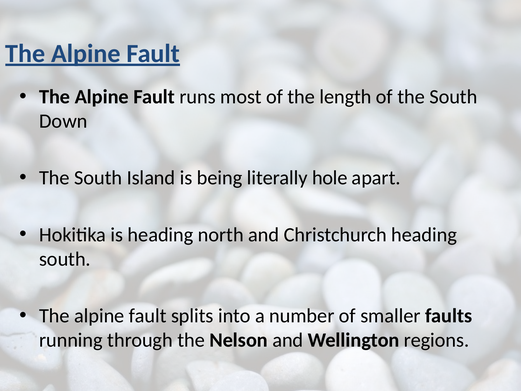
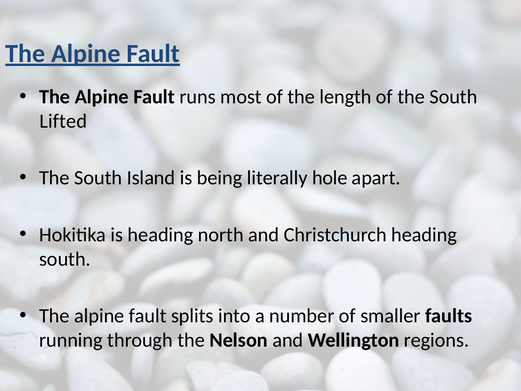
Down: Down -> Lifted
